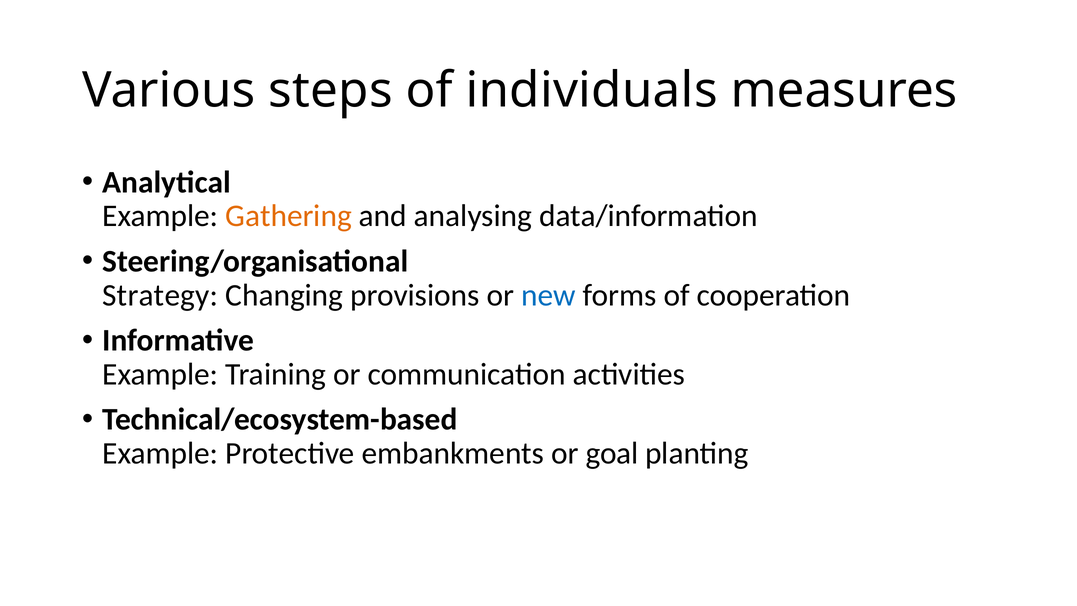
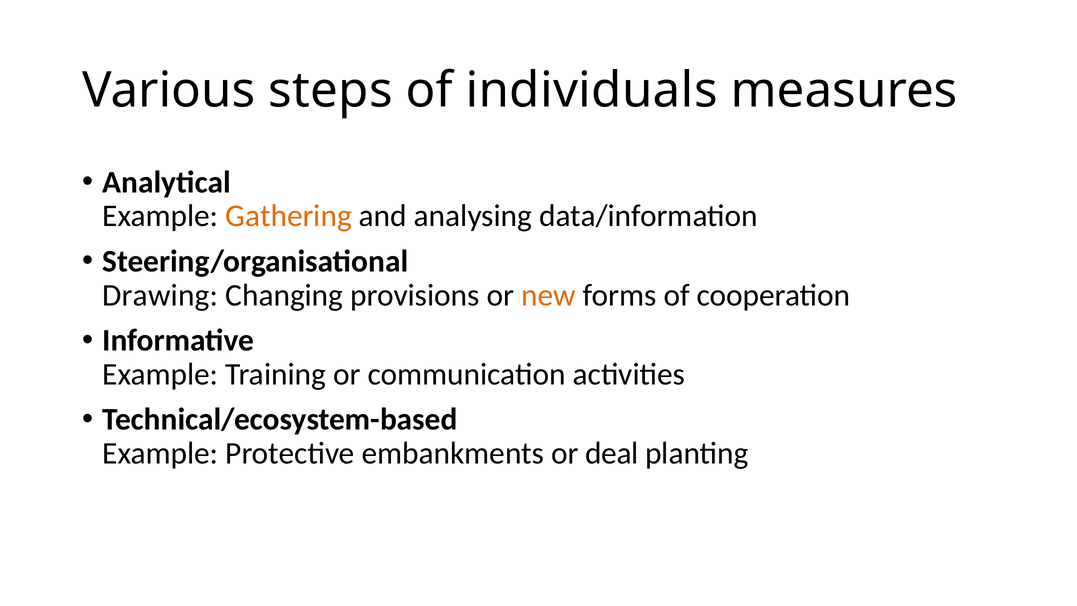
Strategy: Strategy -> Drawing
new colour: blue -> orange
goal: goal -> deal
